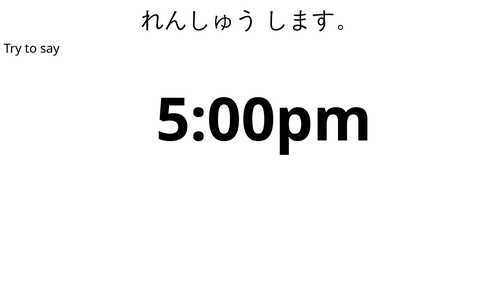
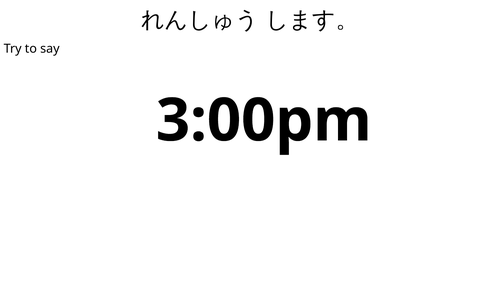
5:00pm: 5:00pm -> 3:00pm
